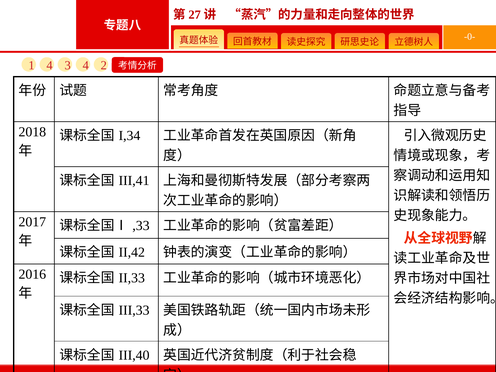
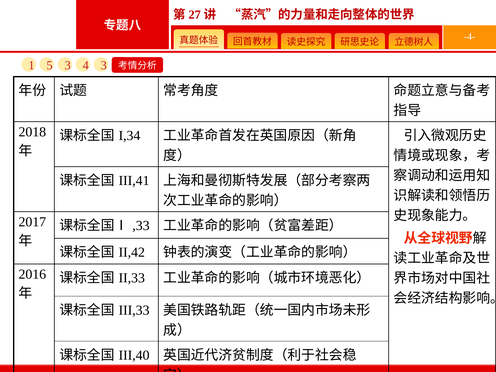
-0-: -0- -> -4-
1 4: 4 -> 5
4 2: 2 -> 3
